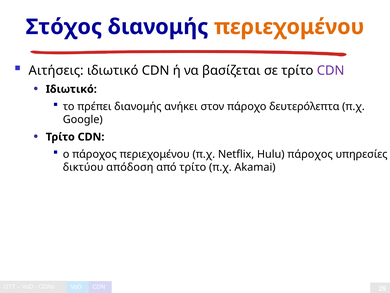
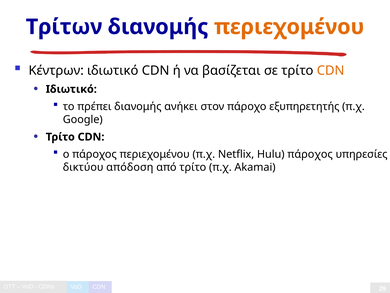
Στόχος: Στόχος -> Τρίτων
Αιτήσεις: Αιτήσεις -> Κέντρων
CDN at (331, 71) colour: purple -> orange
δευτερόλεπτα: δευτερόλεπτα -> εξυπηρετητής
